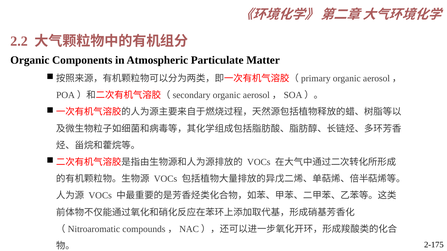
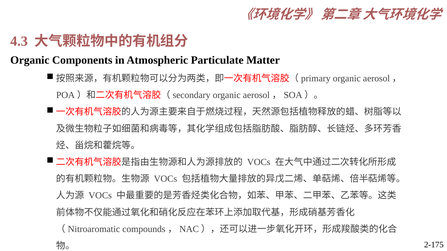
2.2: 2.2 -> 4.3
